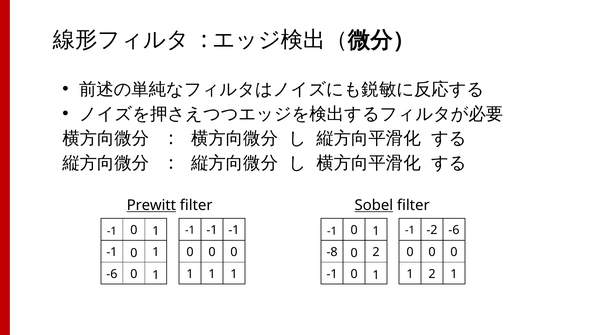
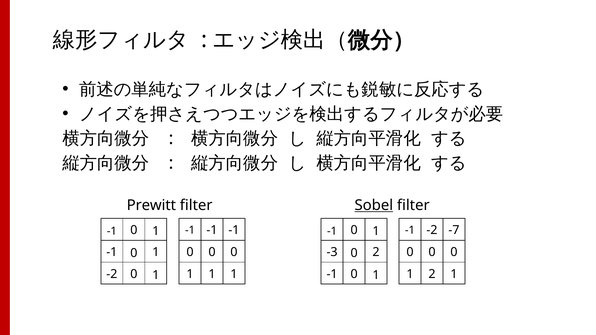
Prewitt underline: present -> none
-6 at (454, 230): -6 -> -7
-8: -8 -> -3
-6 at (112, 274): -6 -> -2
